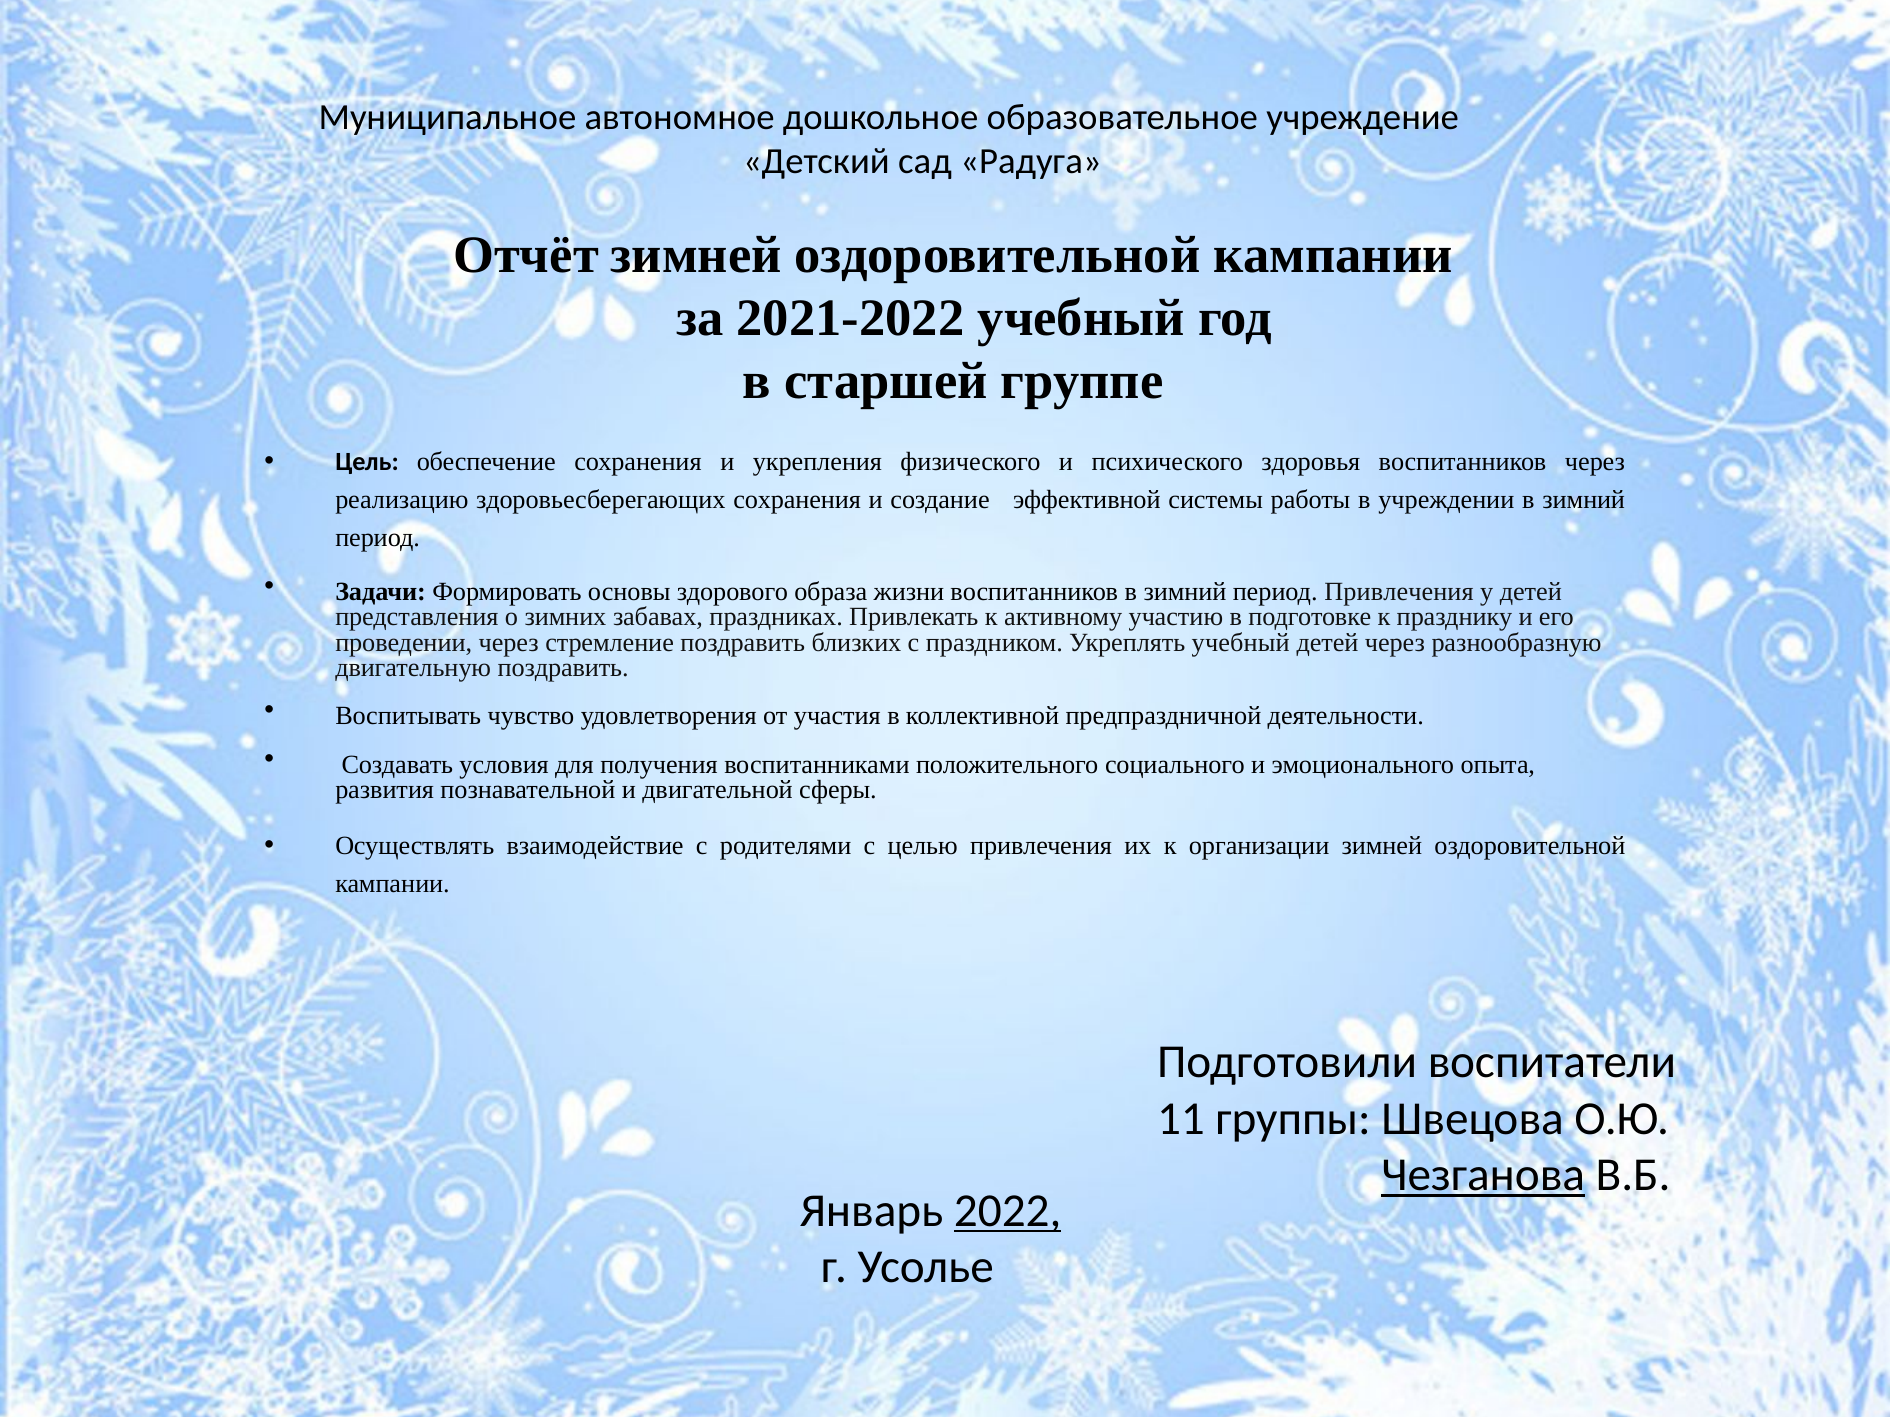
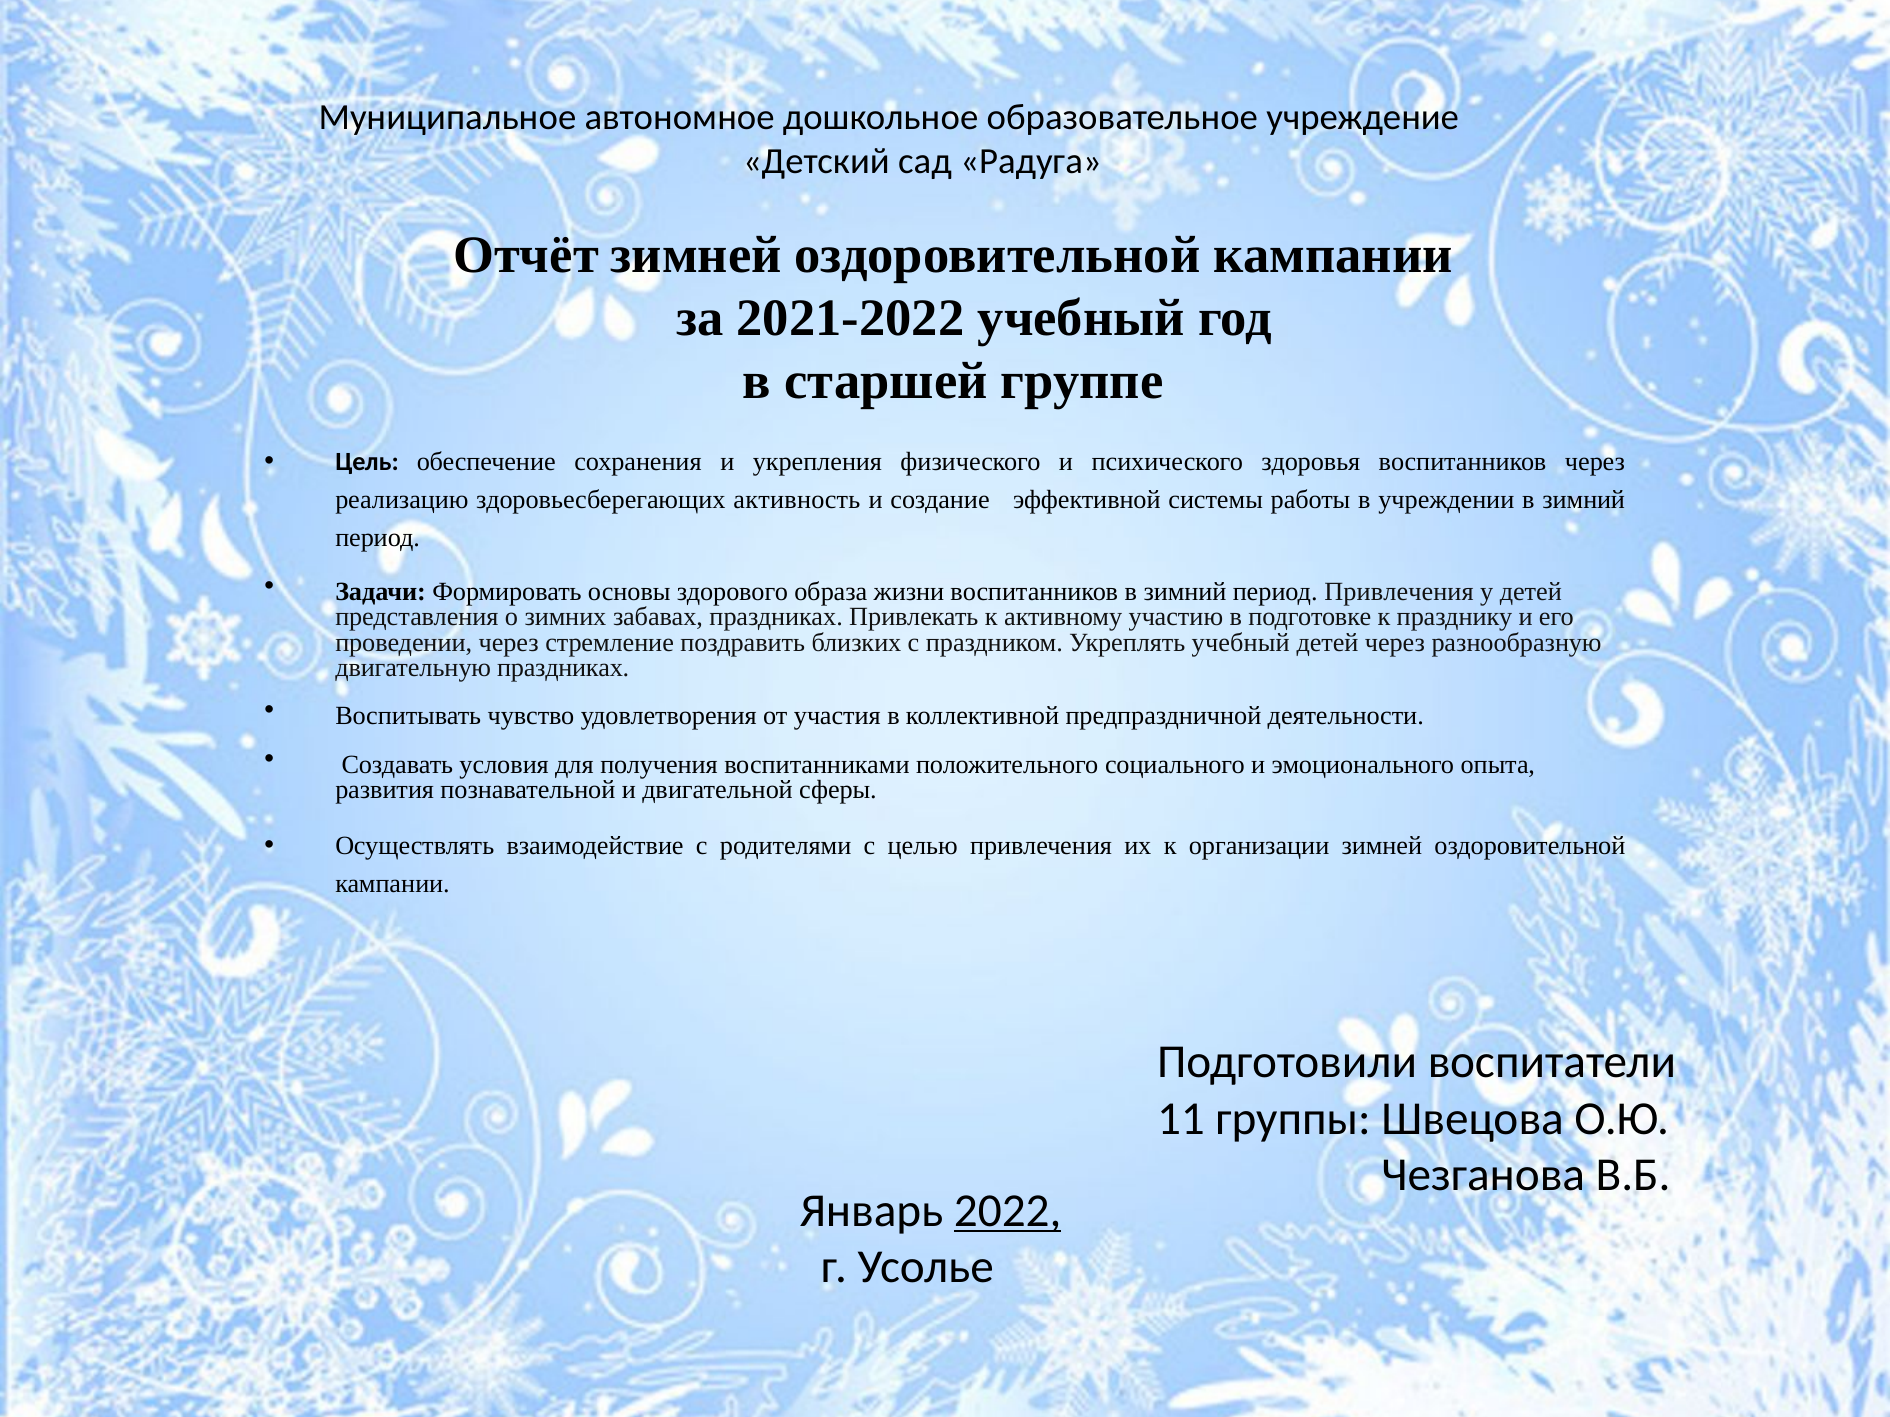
здоровьесберегающих сохранения: сохранения -> активность
двигательную поздравить: поздравить -> праздниках
Чезганова underline: present -> none
